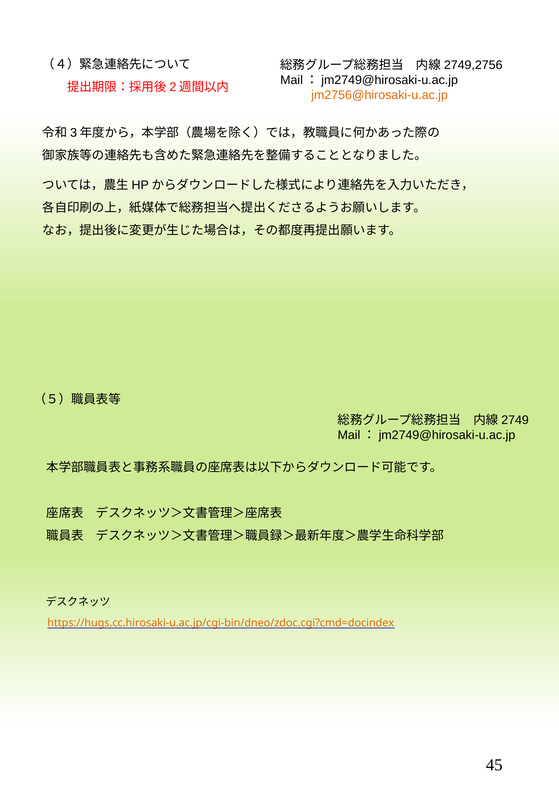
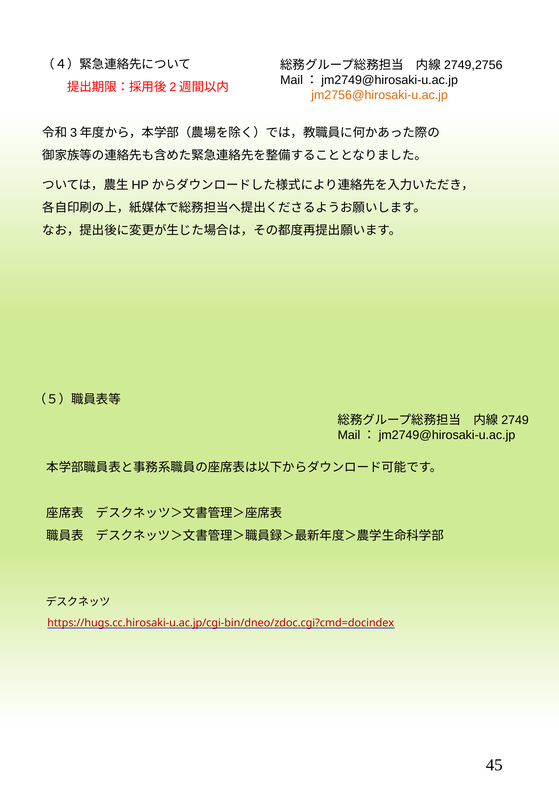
https://hugs.cc.hirosaki-u.ac.jp/cgi-bin/dneo/zdoc.cgi?cmd=docindex colour: orange -> red
